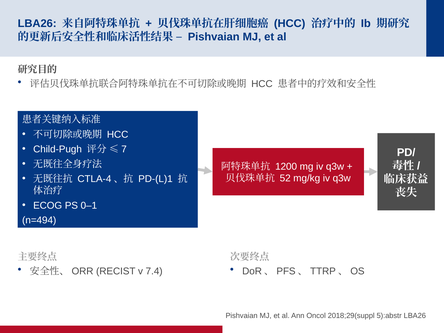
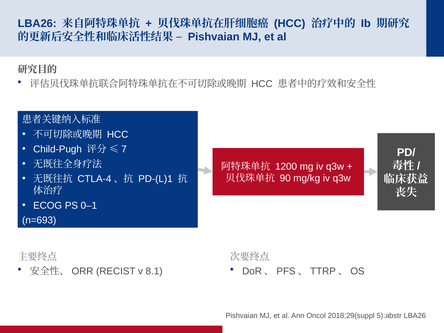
52: 52 -> 90
n=494: n=494 -> n=693
7.4: 7.4 -> 8.1
